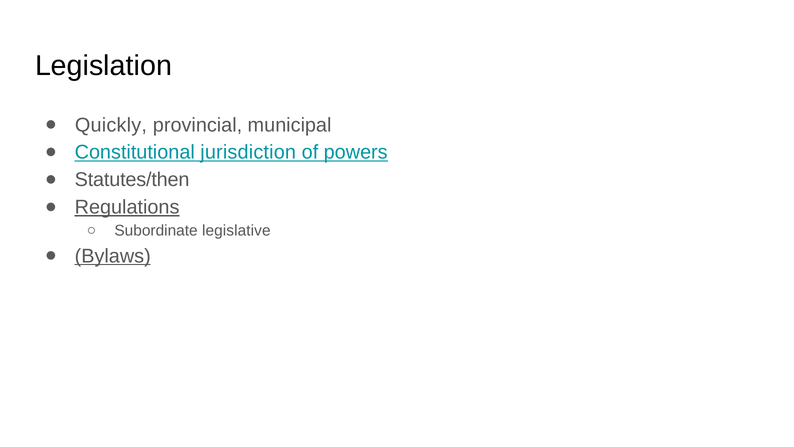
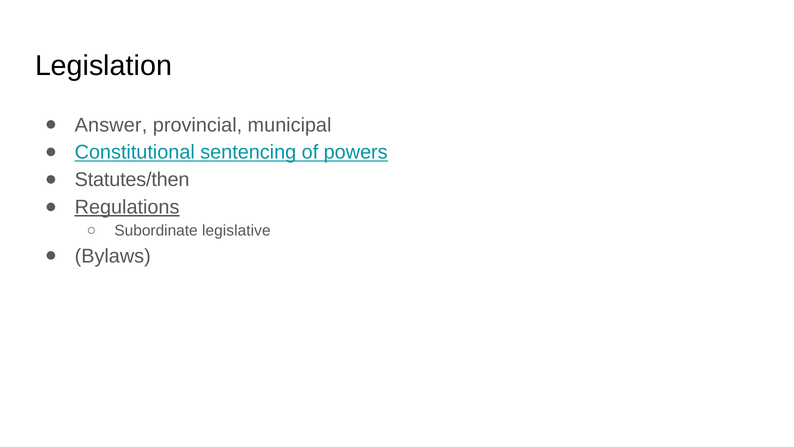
Quickly: Quickly -> Answer
jurisdiction: jurisdiction -> sentencing
Bylaws underline: present -> none
